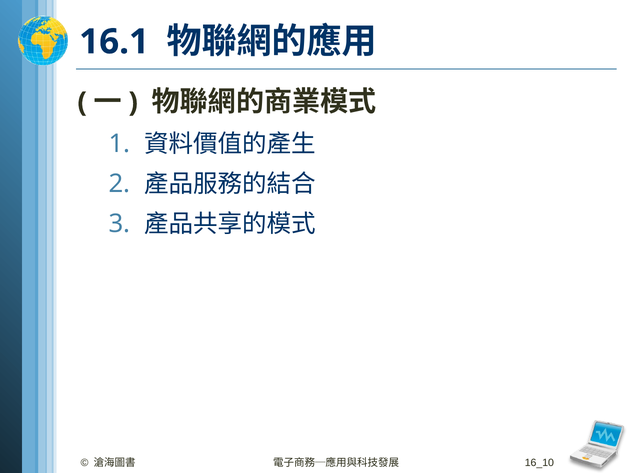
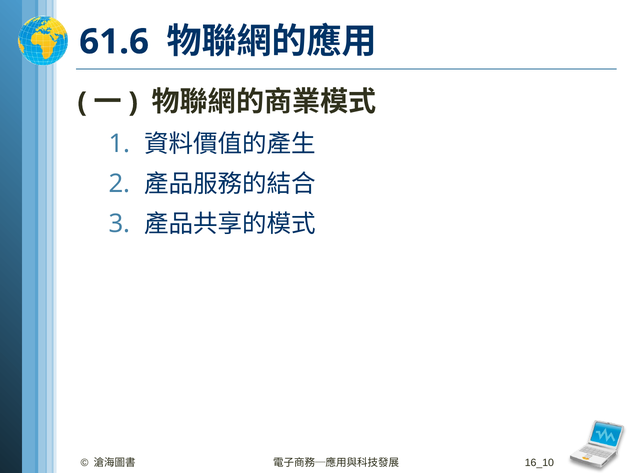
16.1: 16.1 -> 61.6
